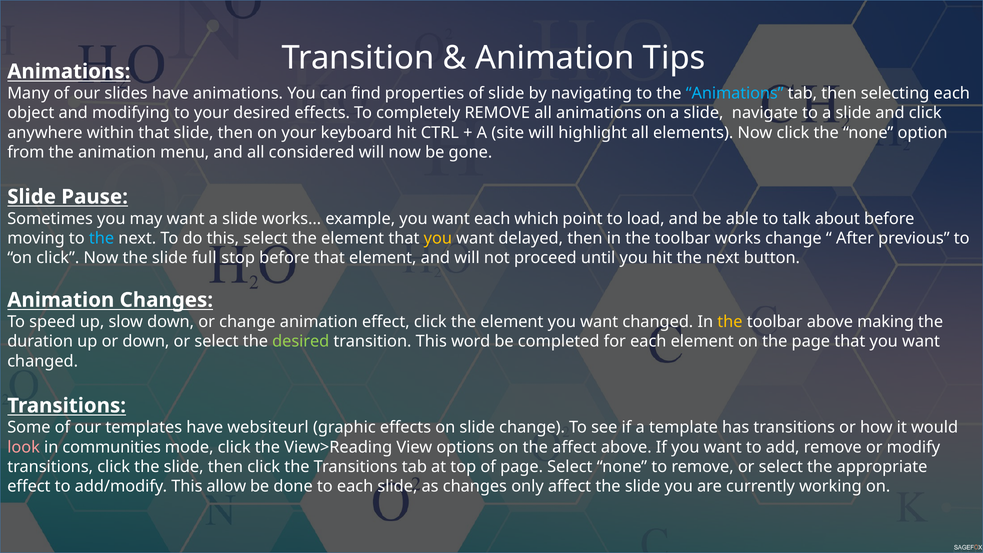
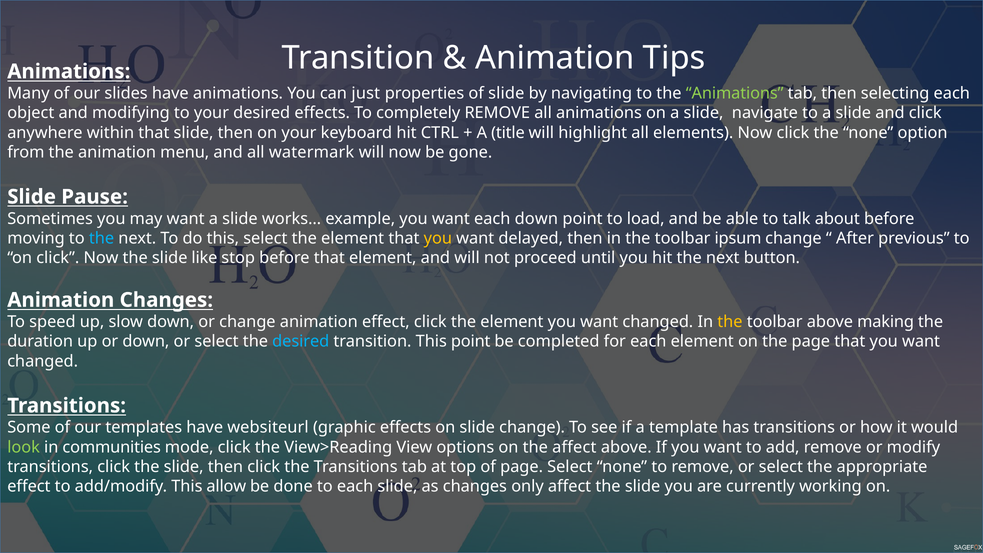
find: find -> just
Animations at (735, 93) colour: light blue -> light green
site: site -> title
considered: considered -> watermark
each which: which -> down
works: works -> ipsum
full: full -> like
desired at (301, 341) colour: light green -> light blue
This word: word -> point
look colour: pink -> light green
